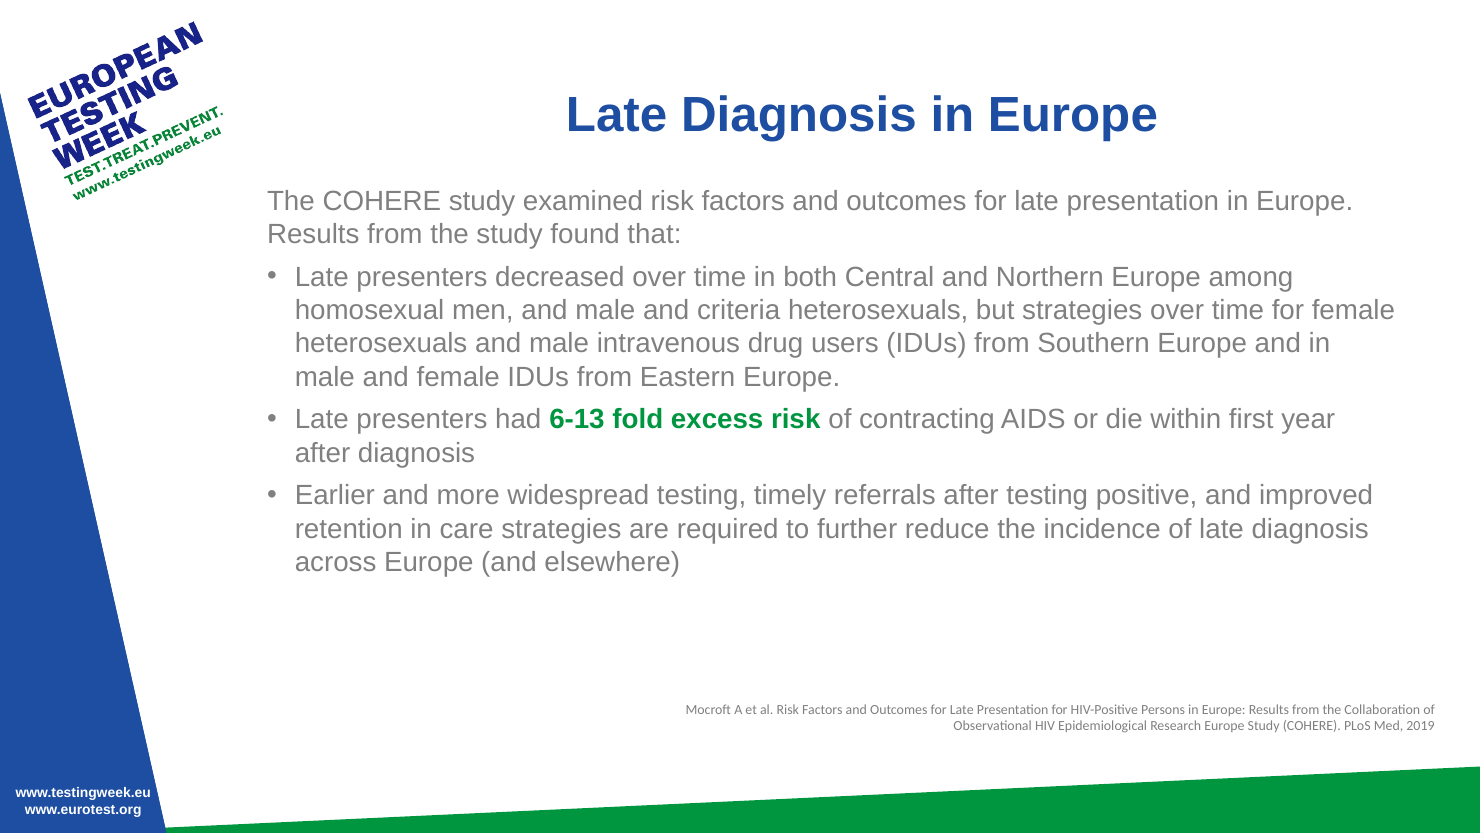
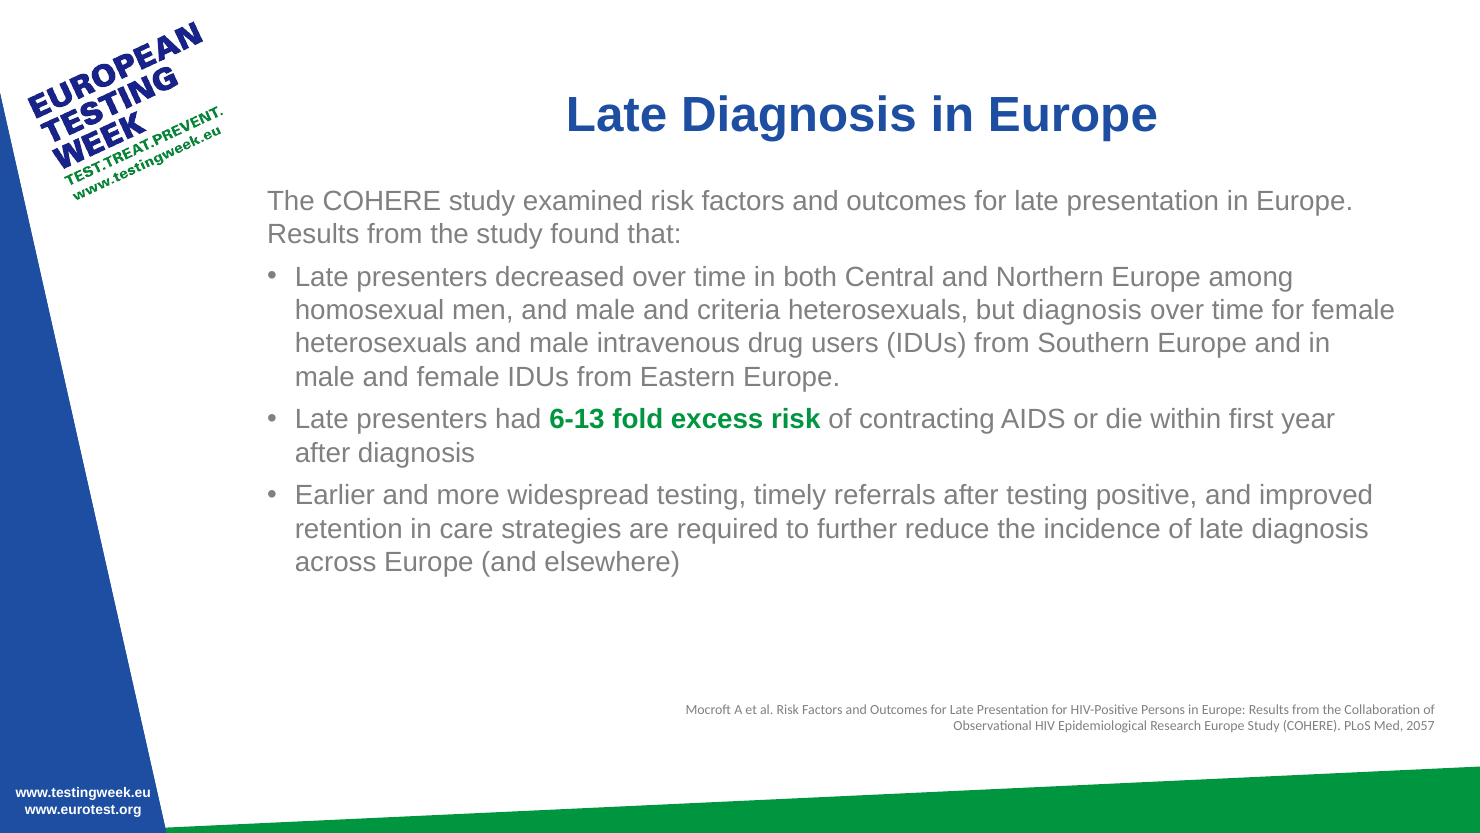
but strategies: strategies -> diagnosis
2019: 2019 -> 2057
